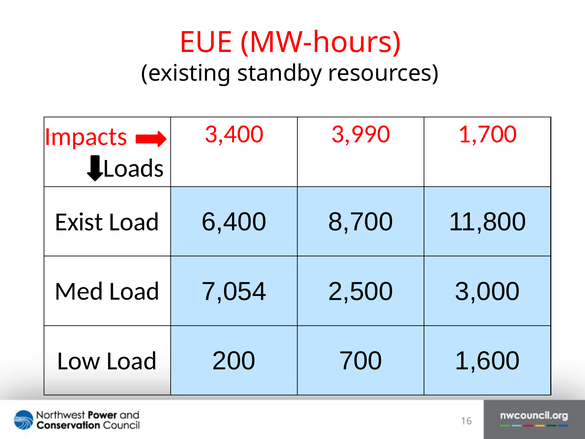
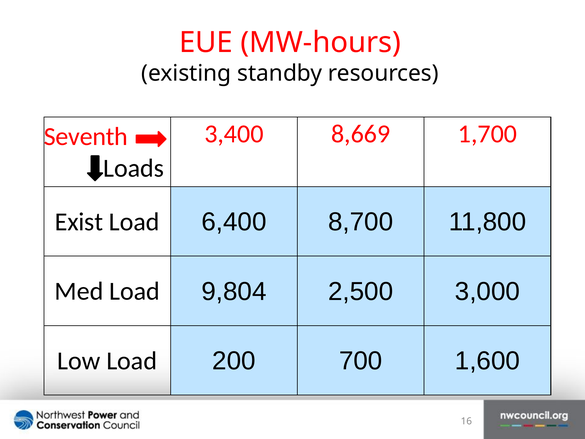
3,990: 3,990 -> 8,669
Impacts: Impacts -> Seventh
7,054: 7,054 -> 9,804
